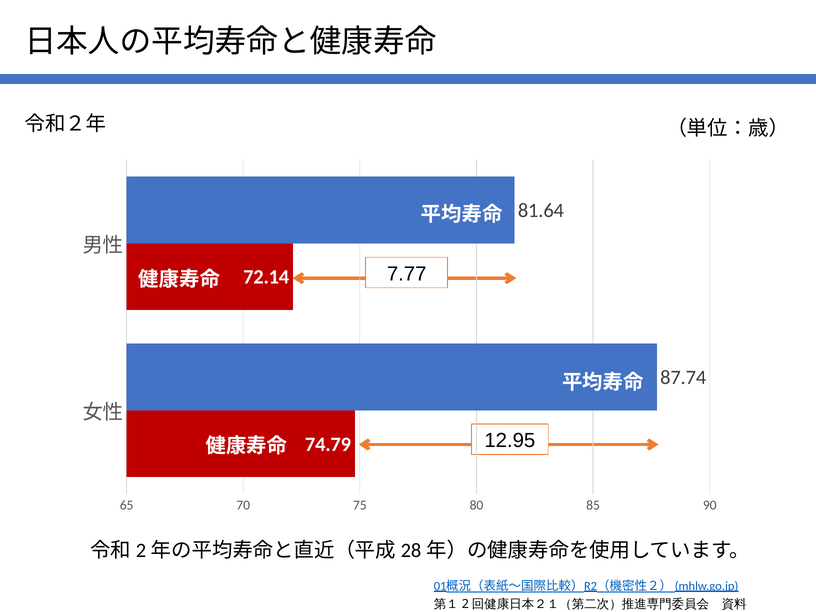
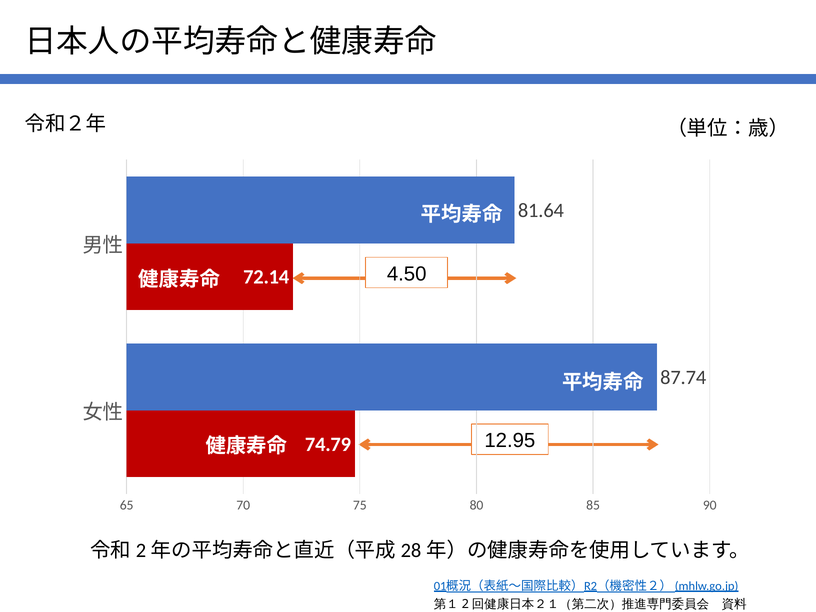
7.77: 7.77 -> 4.50
